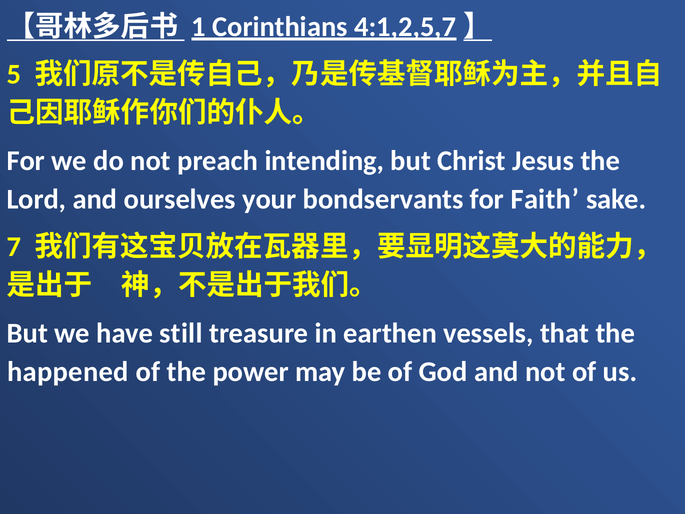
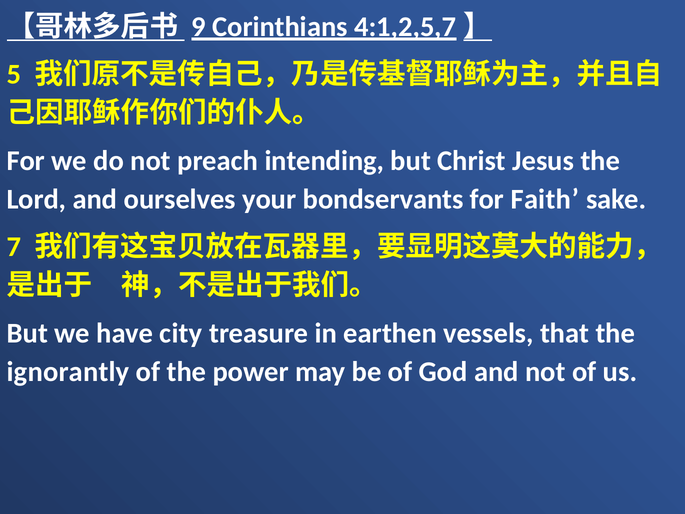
1: 1 -> 9
still: still -> city
happened: happened -> ignorantly
